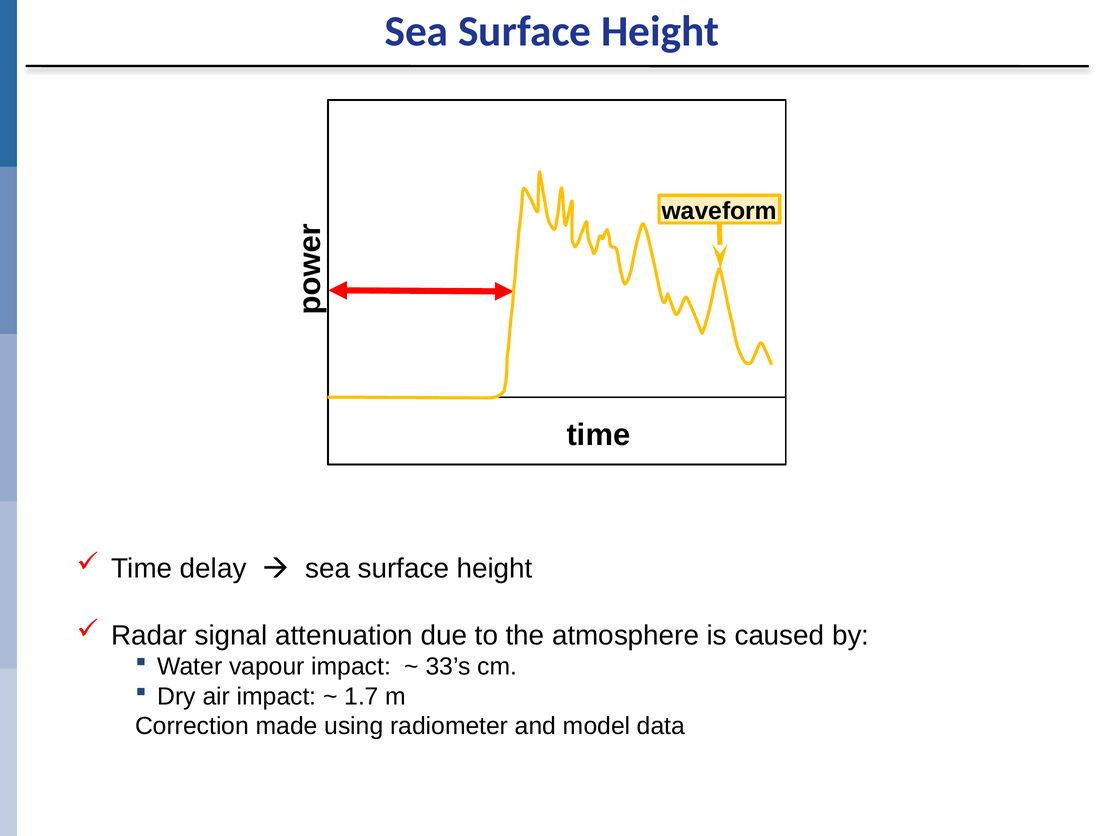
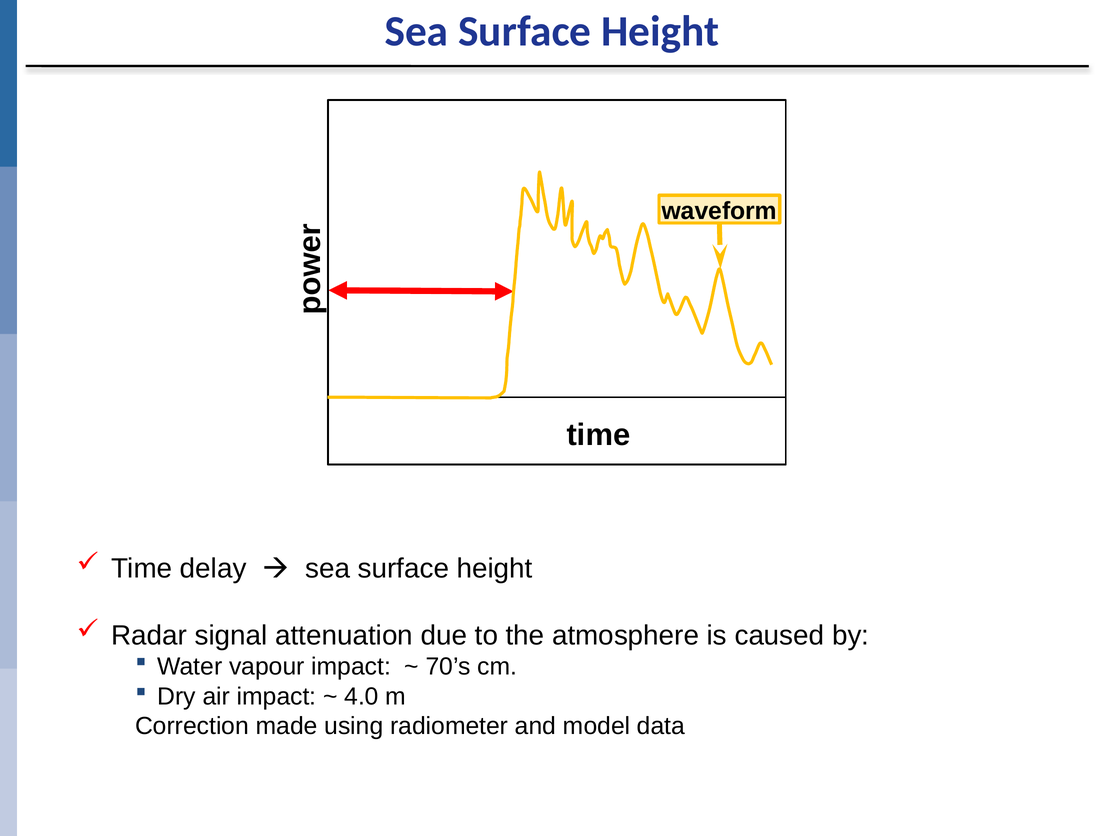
33’s: 33’s -> 70’s
1.7: 1.7 -> 4.0
